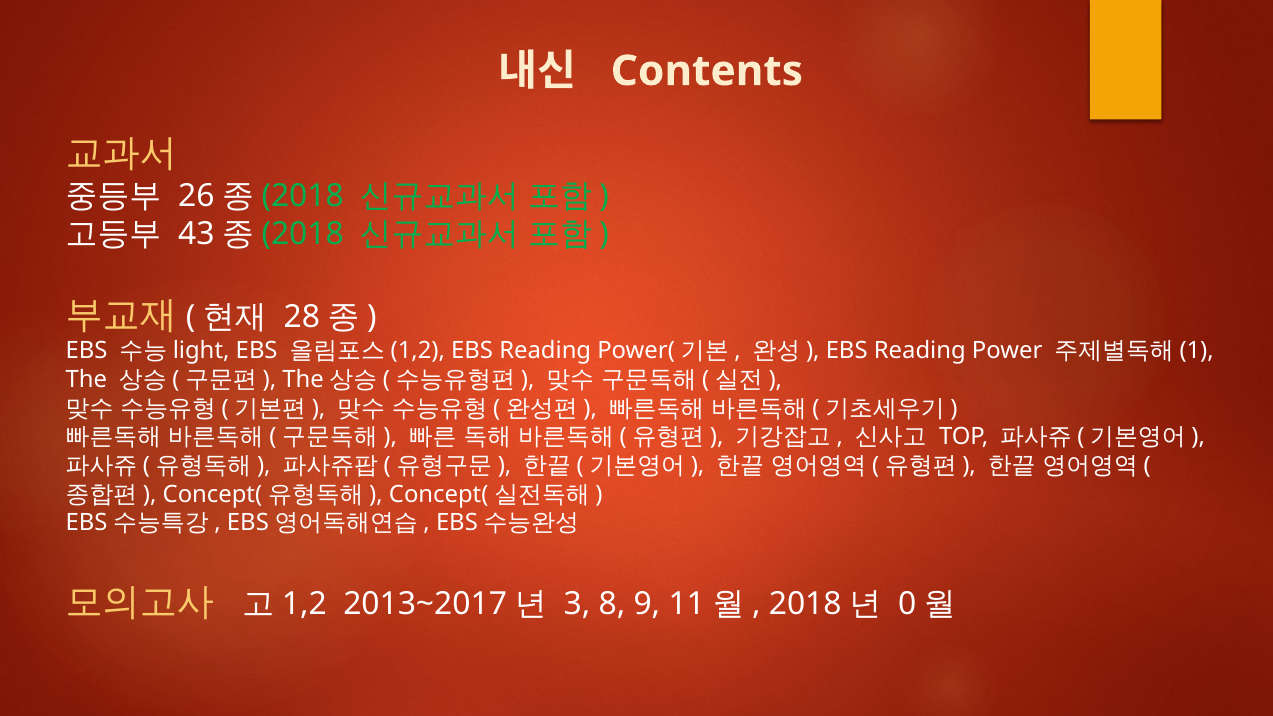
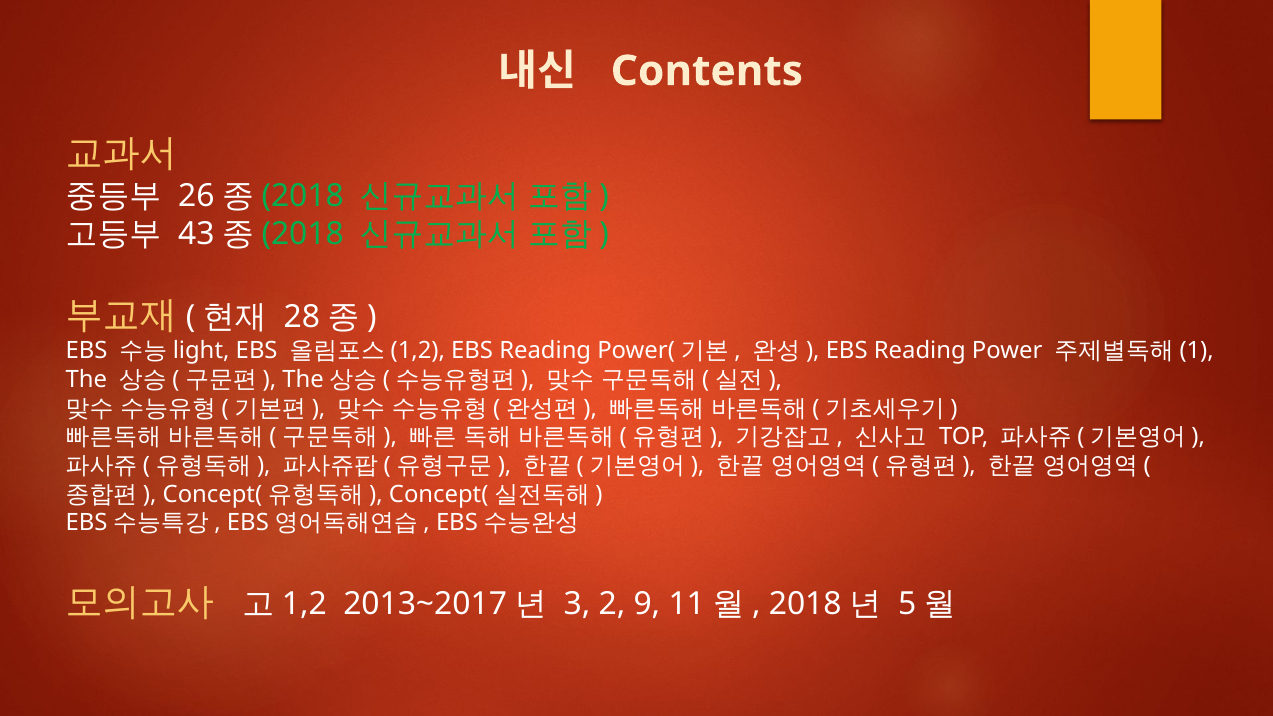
8: 8 -> 2
0: 0 -> 5
